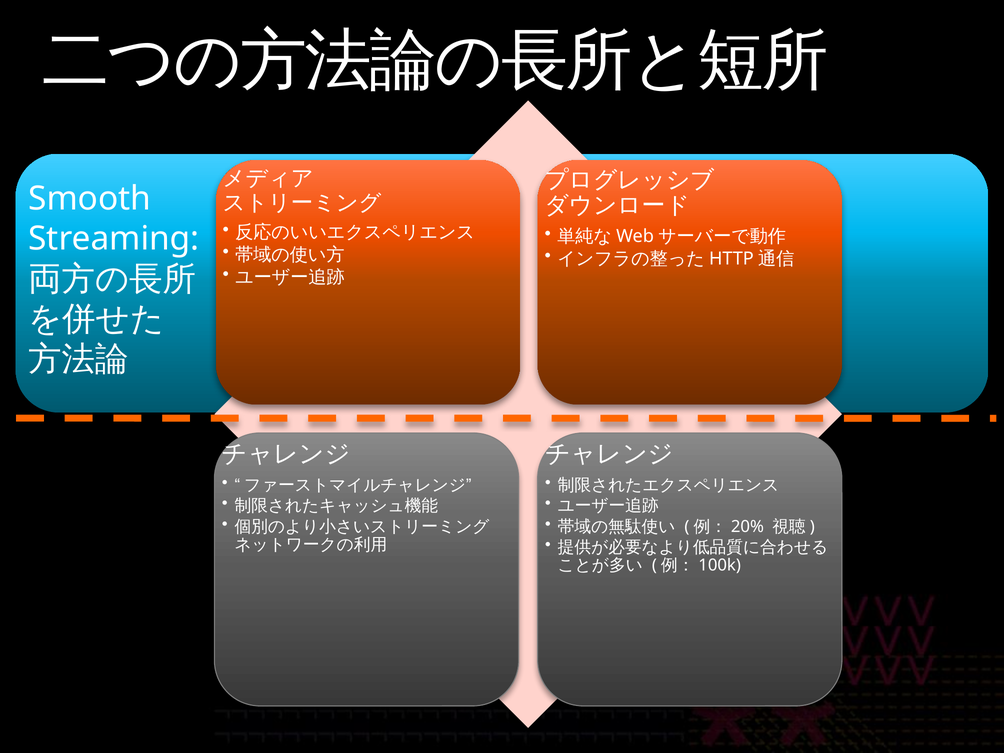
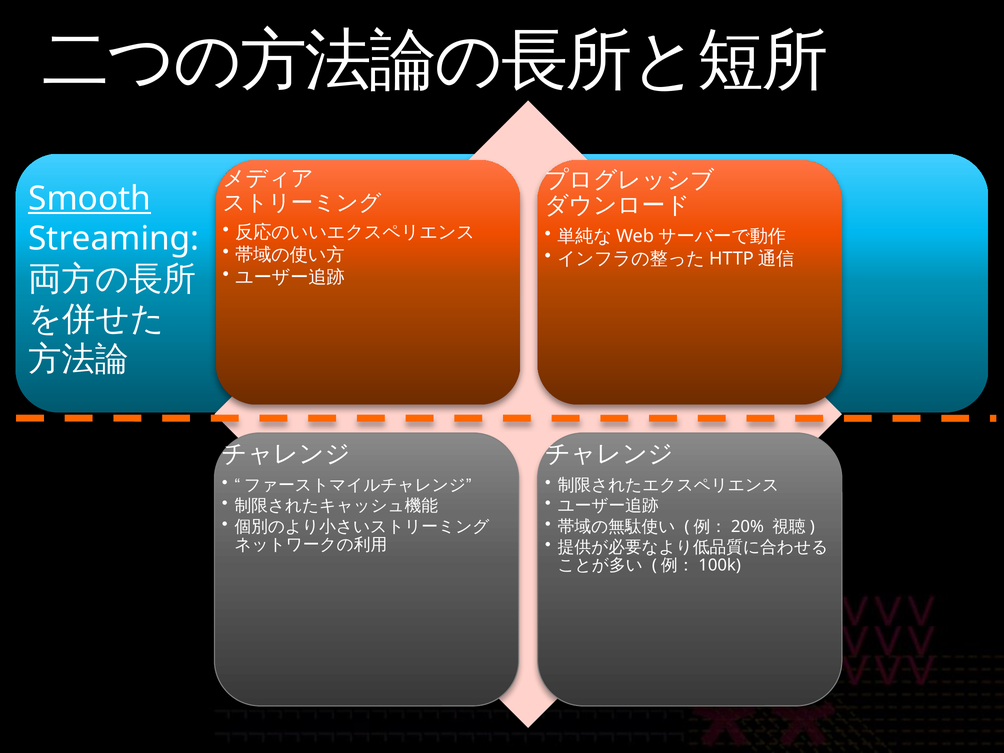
Smooth underline: none -> present
